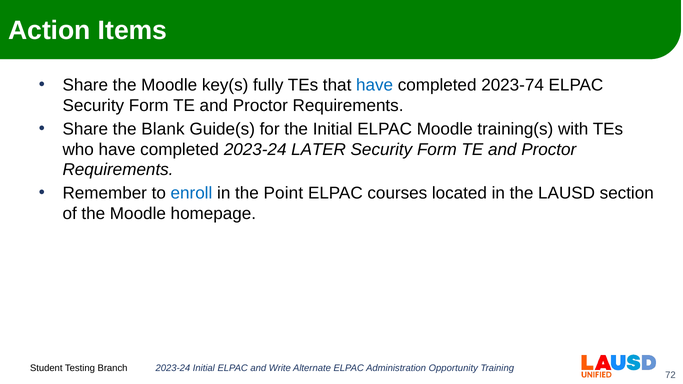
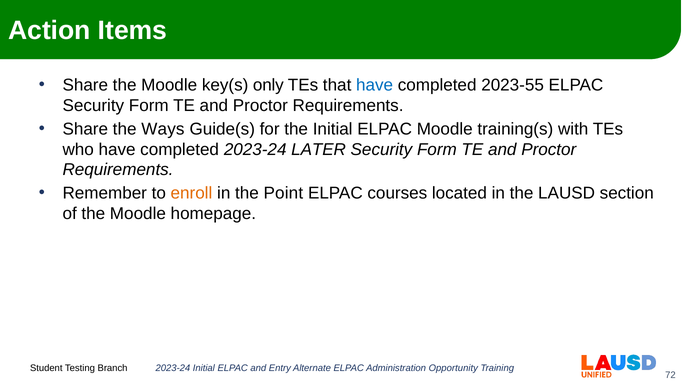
fully: fully -> only
2023-74: 2023-74 -> 2023-55
Blank: Blank -> Ways
enroll colour: blue -> orange
Write: Write -> Entry
